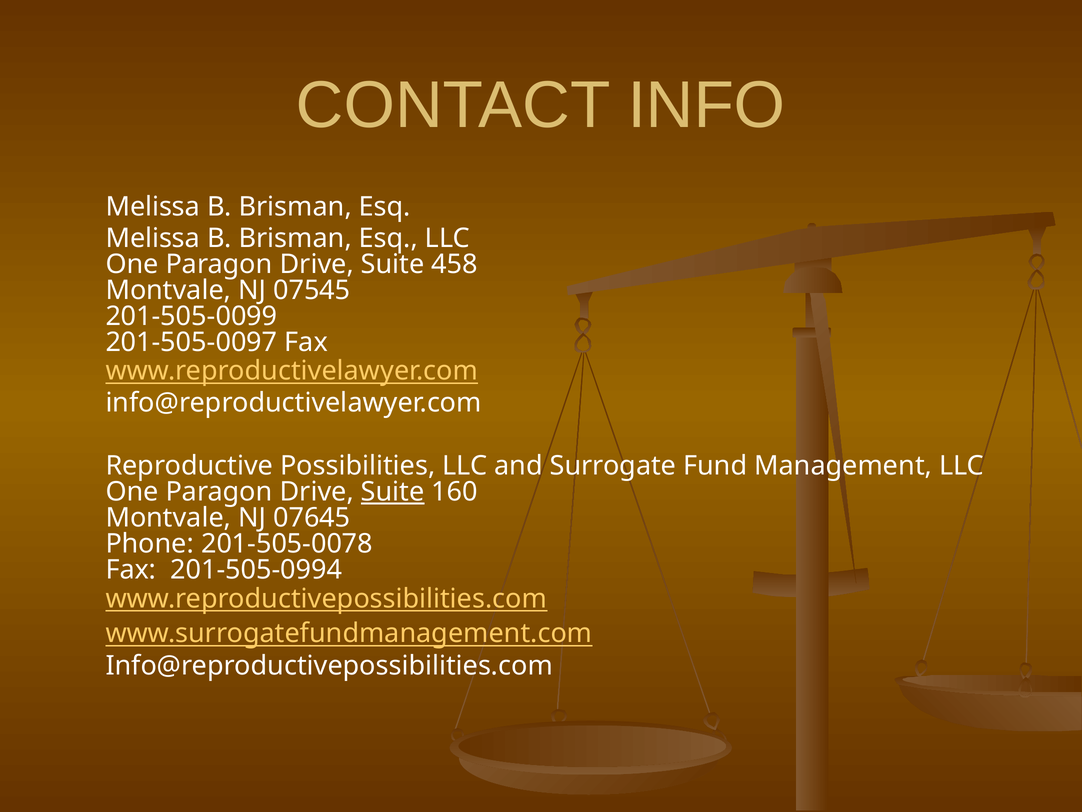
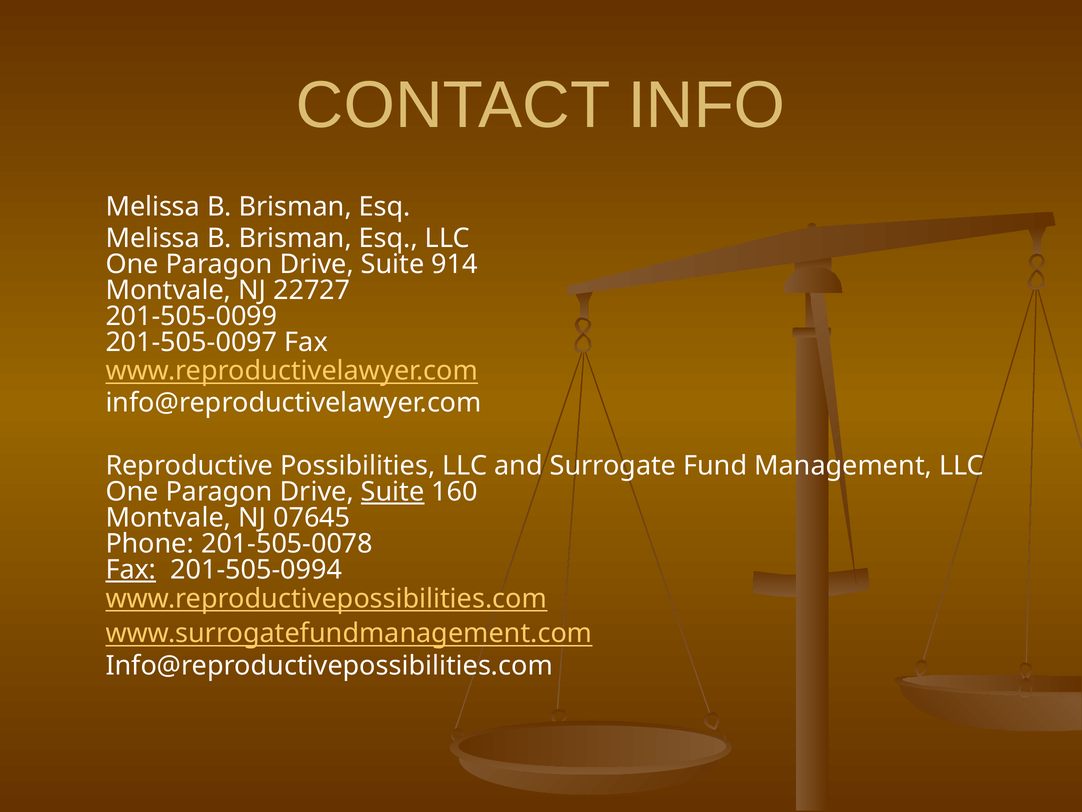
458: 458 -> 914
07545: 07545 -> 22727
Fax at (131, 570) underline: none -> present
